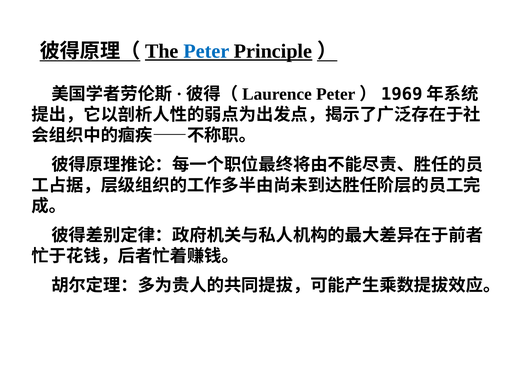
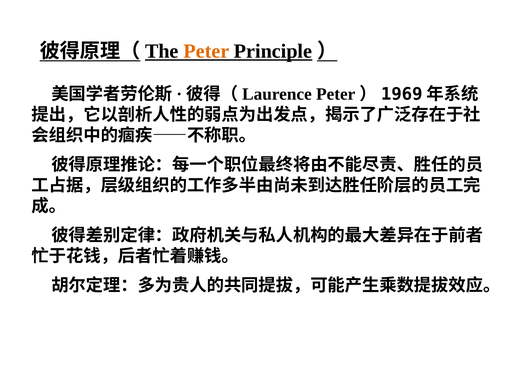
Peter colour: blue -> orange
